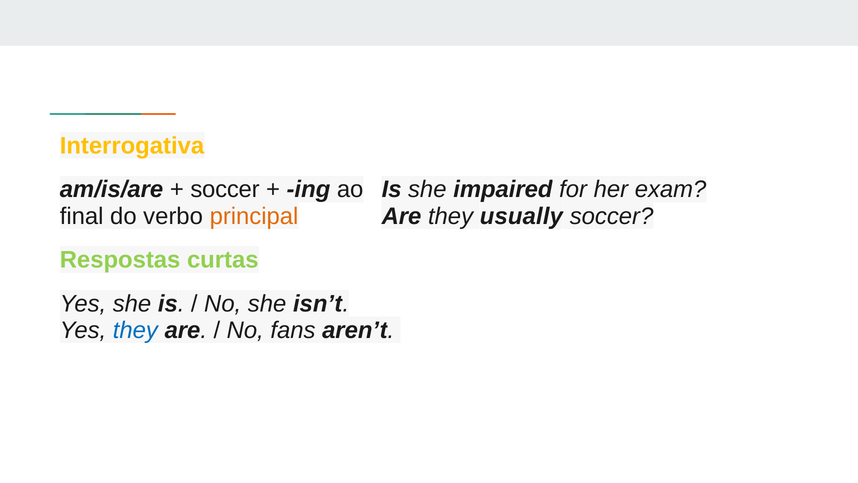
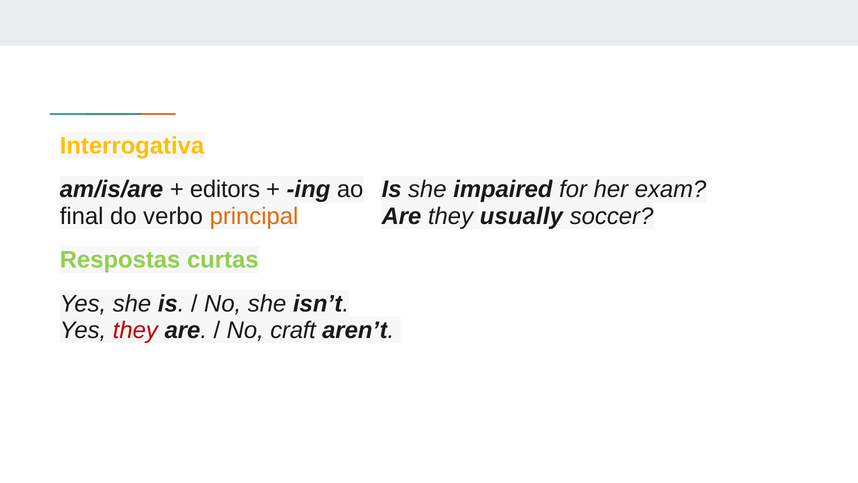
soccer at (225, 189): soccer -> editors
they at (135, 330) colour: blue -> red
fans: fans -> craft
